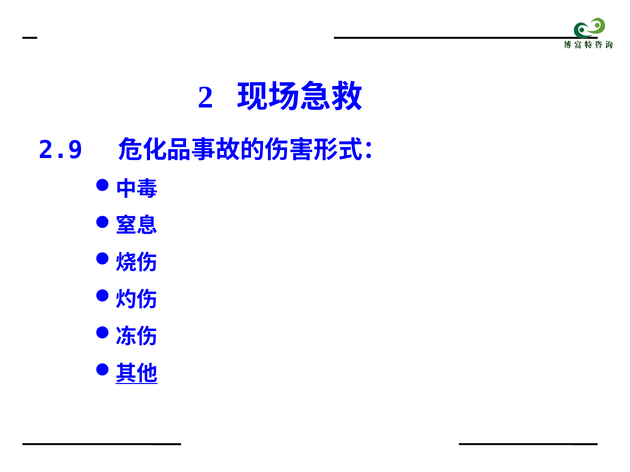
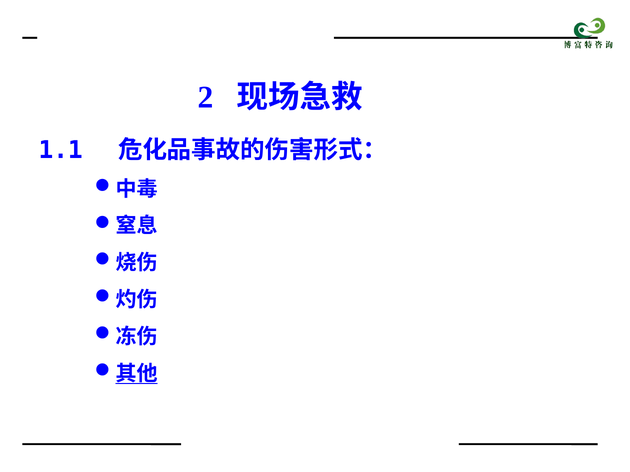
2.9: 2.9 -> 1.1
